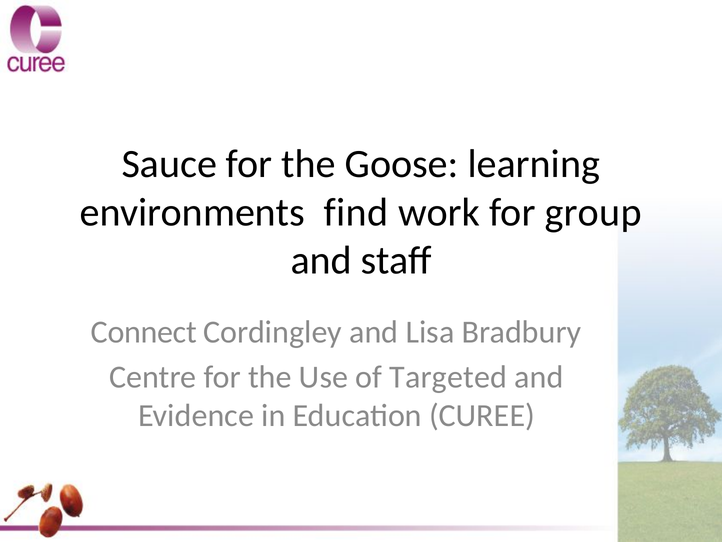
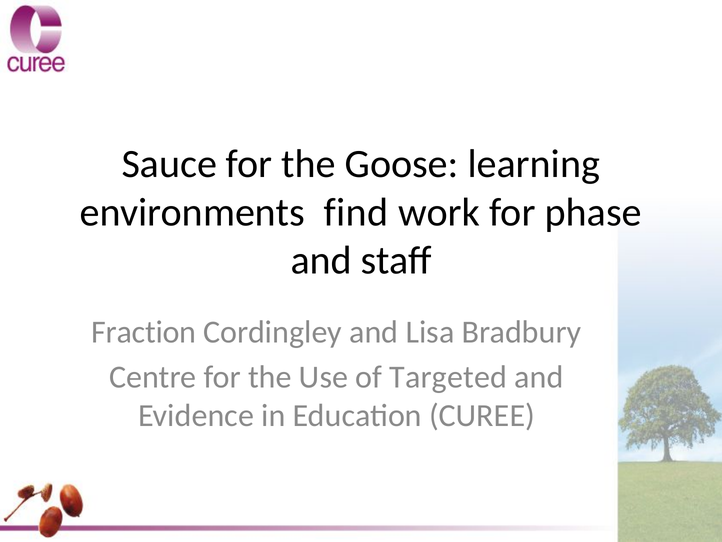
group: group -> phase
Connect: Connect -> Fraction
